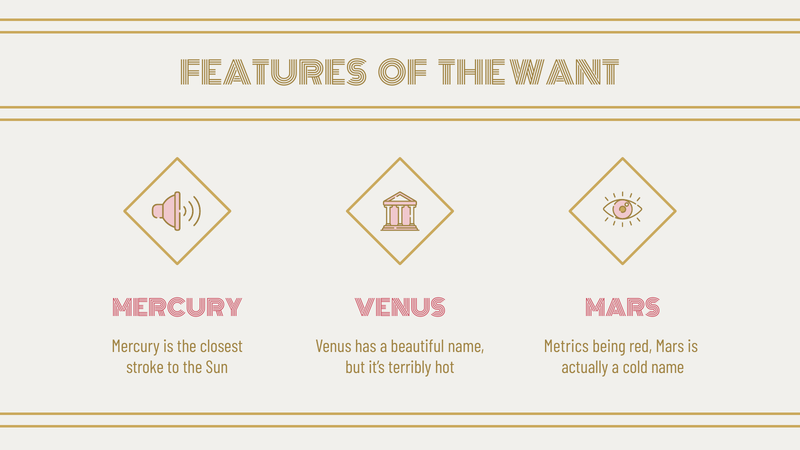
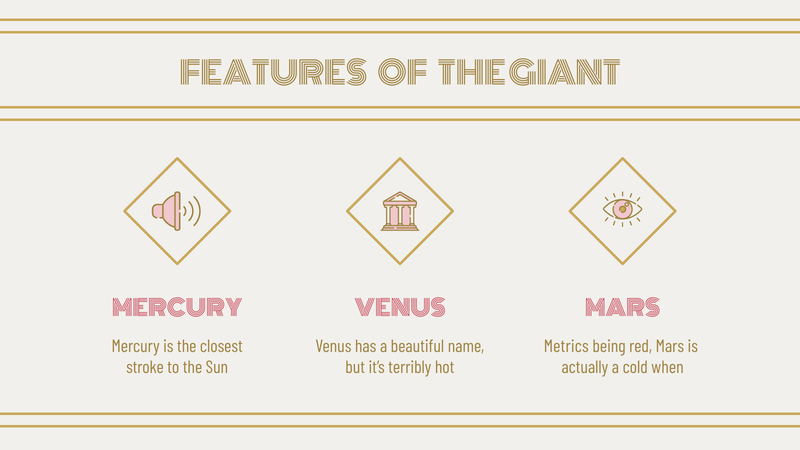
WANT: WANT -> GIANT
cold name: name -> when
